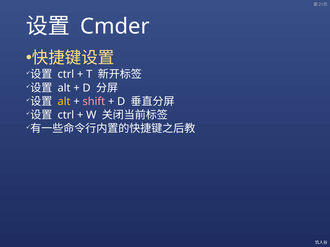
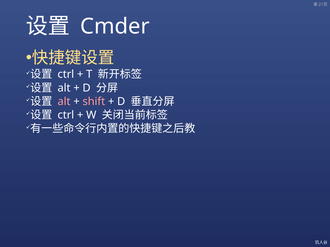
alt at (64, 102) colour: yellow -> pink
